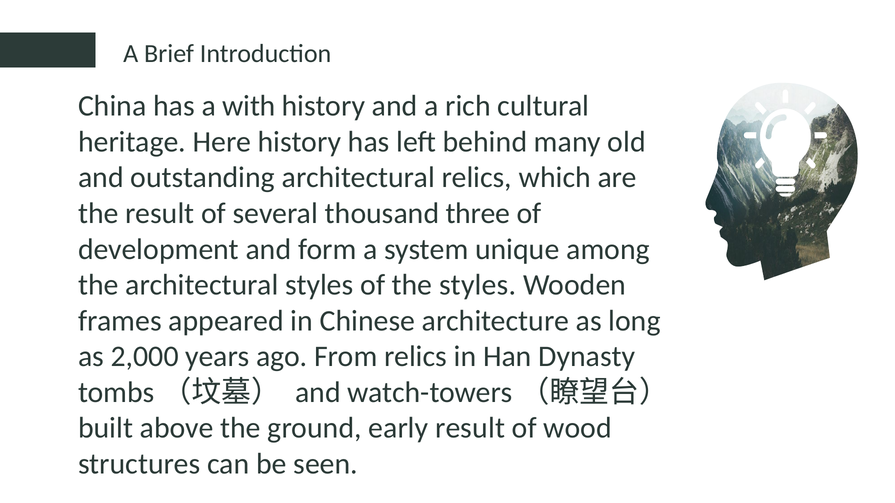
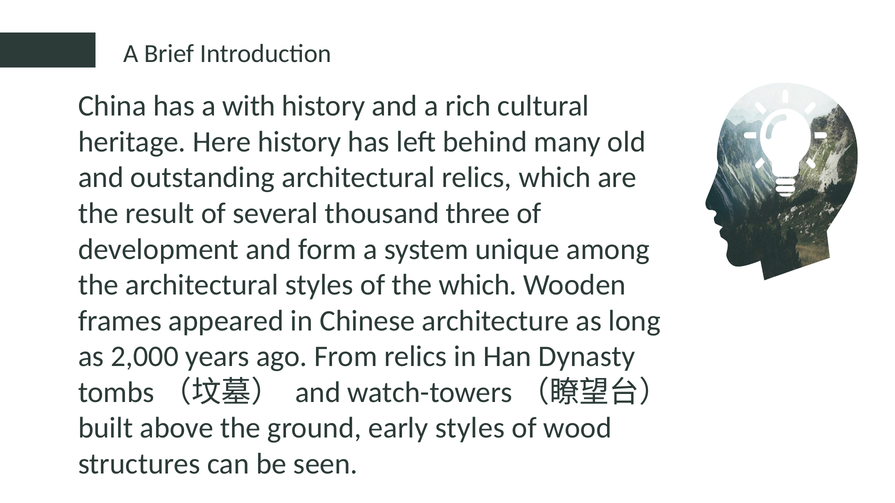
the styles: styles -> which
early result: result -> styles
